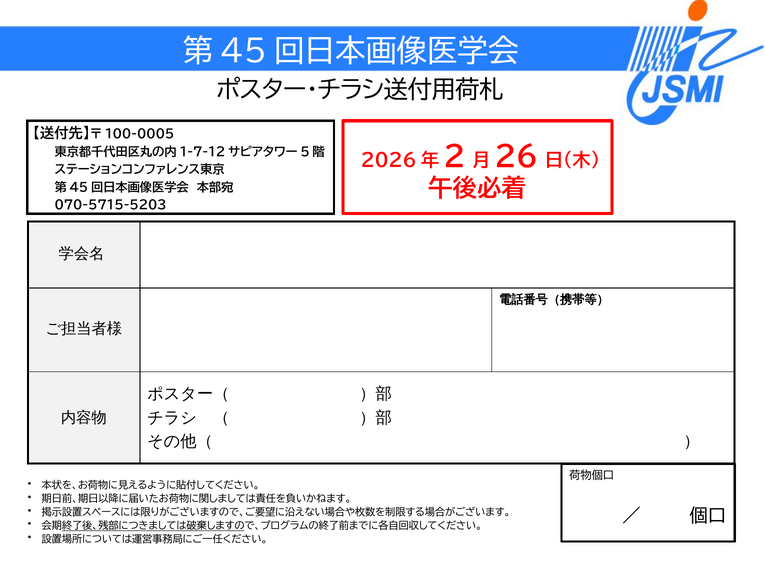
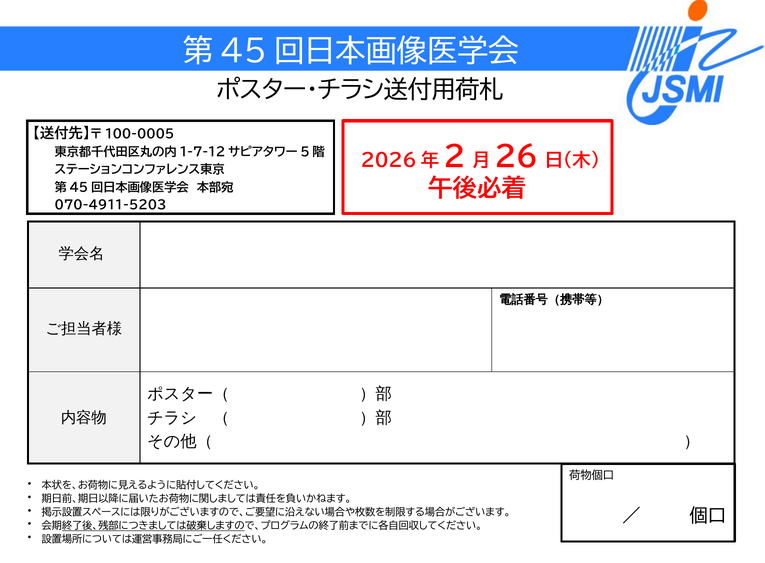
070-5715-5203: 070-5715-5203 -> 070-4911-5203
